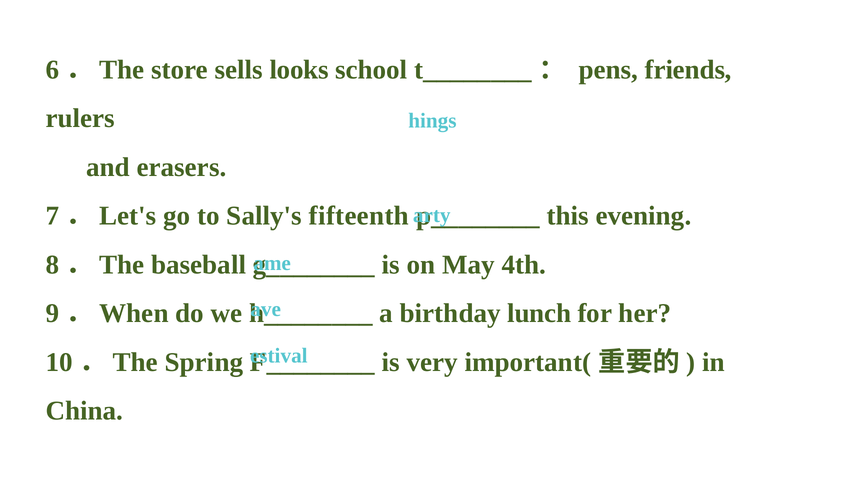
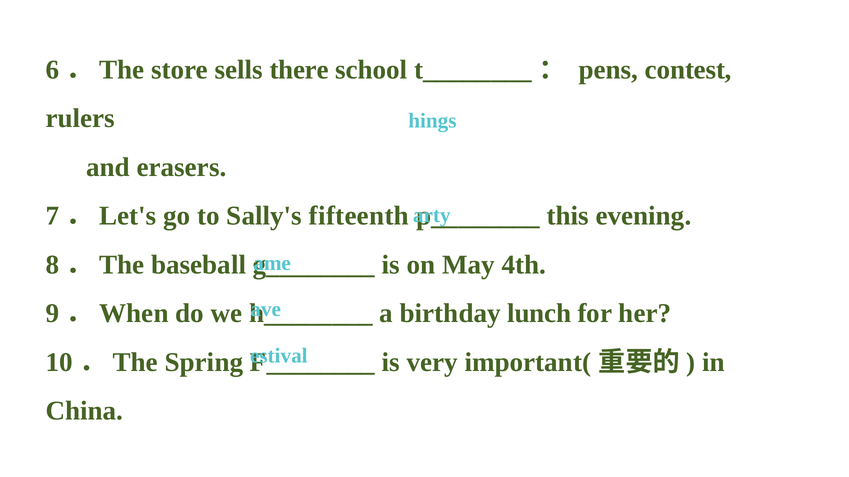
looks: looks -> there
friends: friends -> contest
